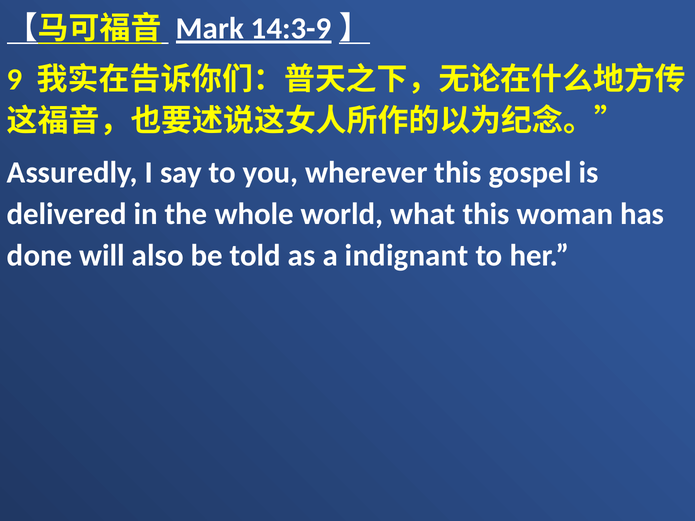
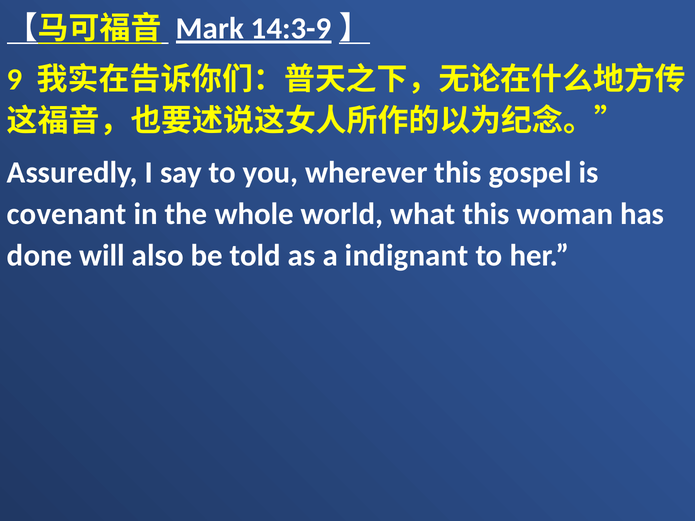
delivered: delivered -> covenant
